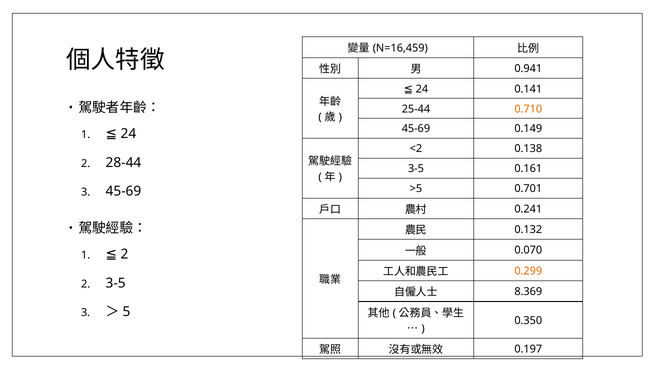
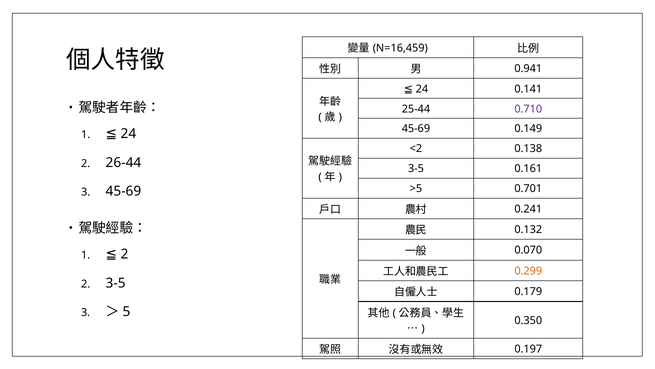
0.710 colour: orange -> purple
28-44: 28-44 -> 26-44
8.369: 8.369 -> 0.179
